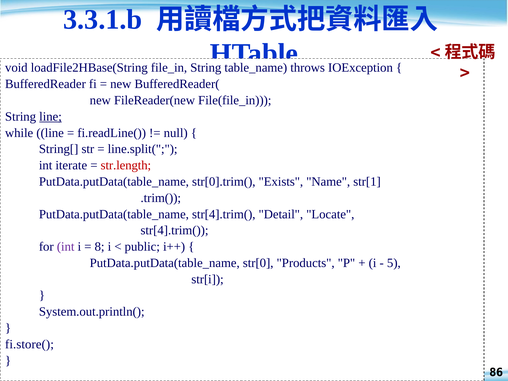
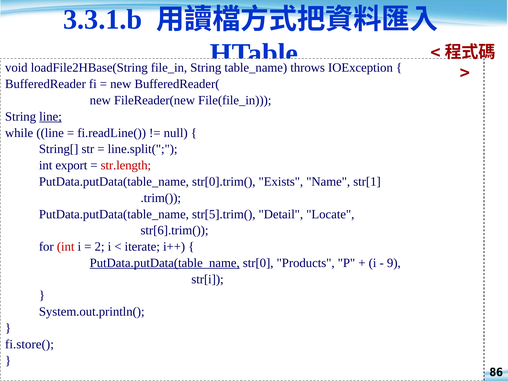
iterate: iterate -> export
PutData.putData(table_name str[4].trim(: str[4].trim( -> str[5].trim(
str[4].trim( at (175, 230): str[4].trim( -> str[6].trim(
int at (66, 247) colour: purple -> red
8: 8 -> 2
public: public -> iterate
PutData.putData(table_name at (165, 263) underline: none -> present
5: 5 -> 9
